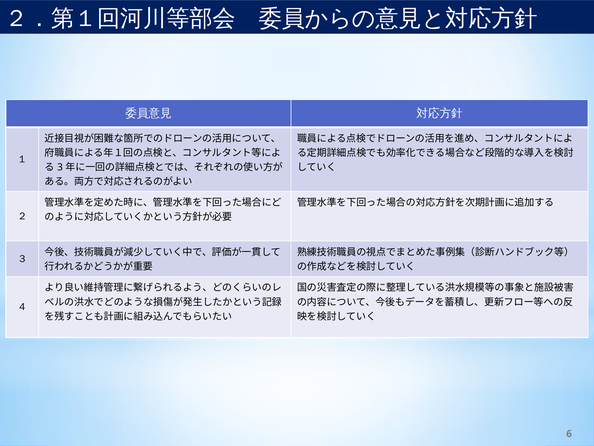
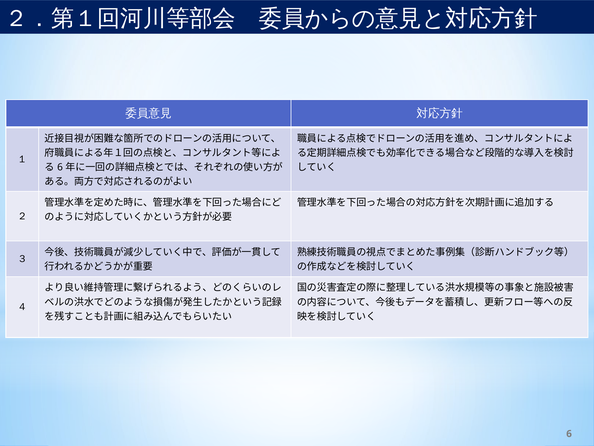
3 at (60, 167): 3 -> 6
